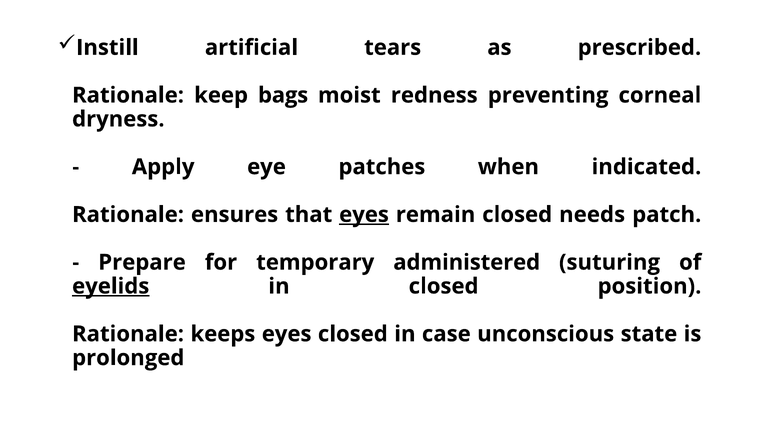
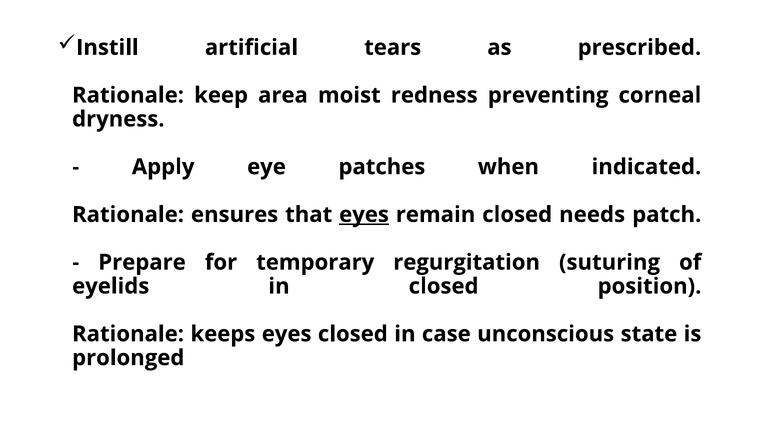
bags: bags -> area
administered: administered -> regurgitation
eyelids underline: present -> none
